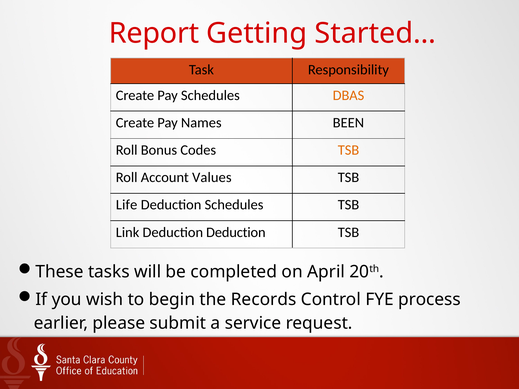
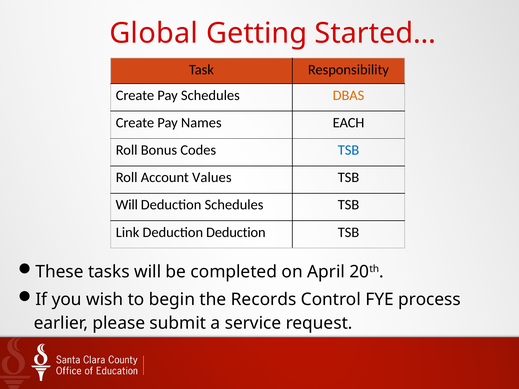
Report: Report -> Global
BEEN: BEEN -> EACH
TSB at (348, 150) colour: orange -> blue
Life at (127, 205): Life -> Will
